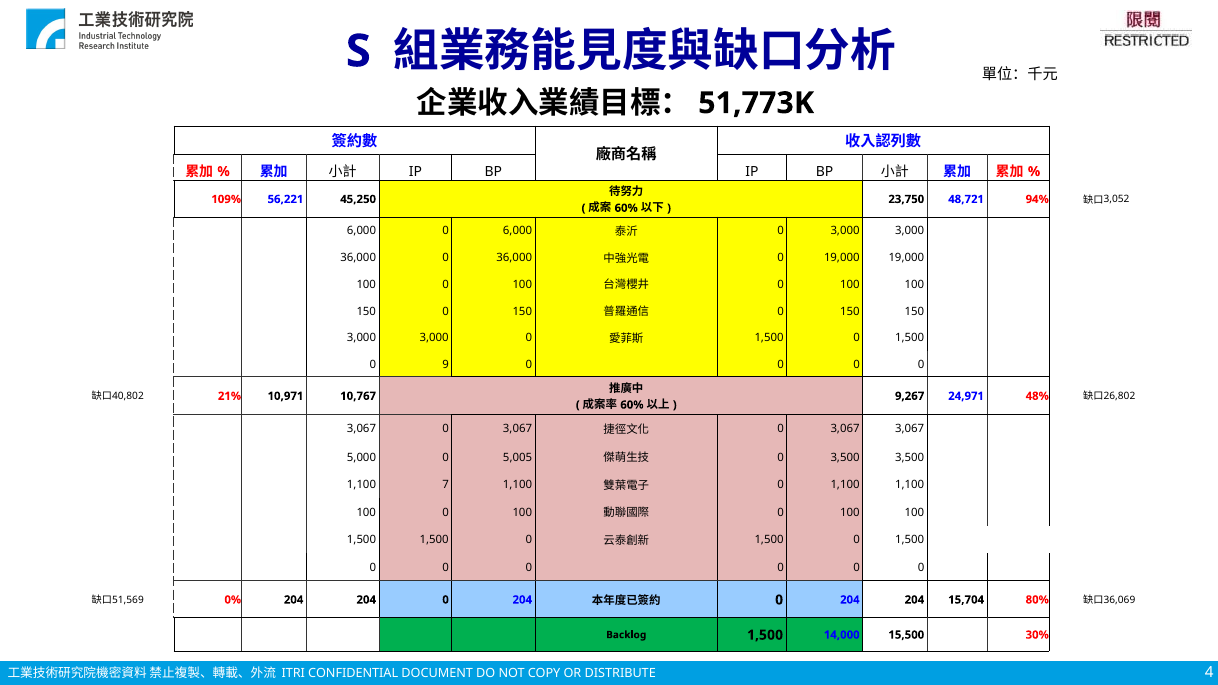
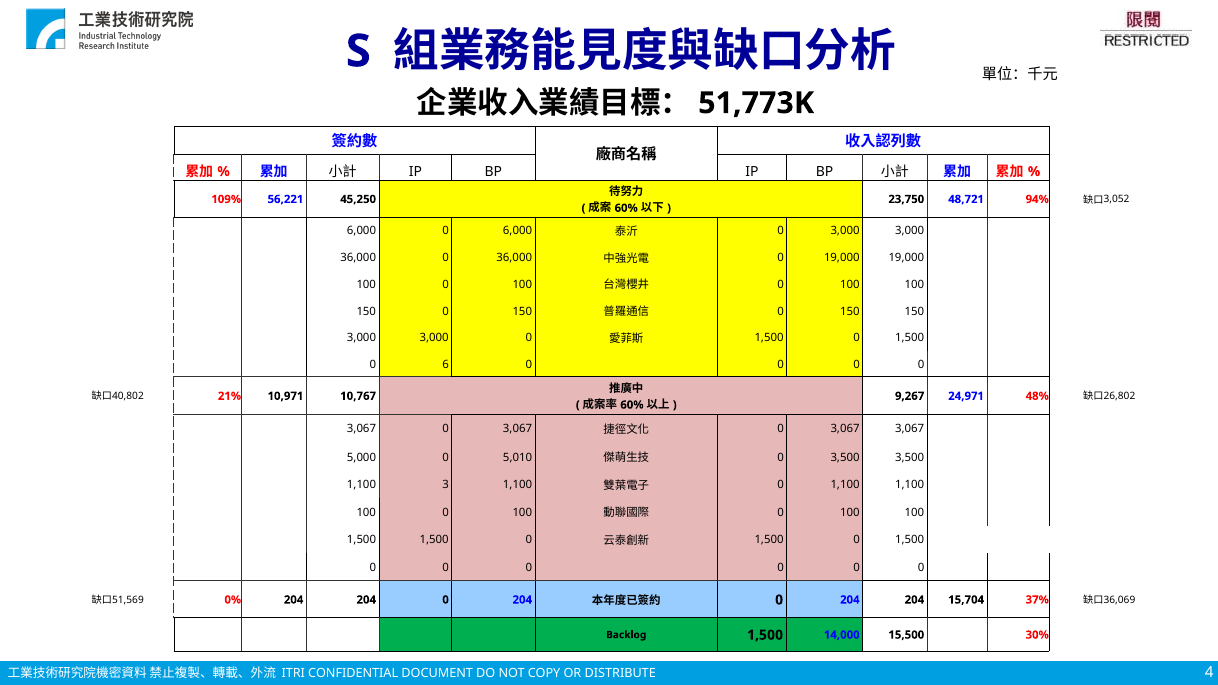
9: 9 -> 6
5,005: 5,005 -> 5,010
7: 7 -> 3
80%: 80% -> 37%
